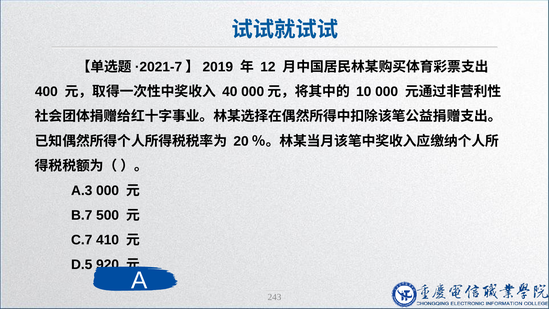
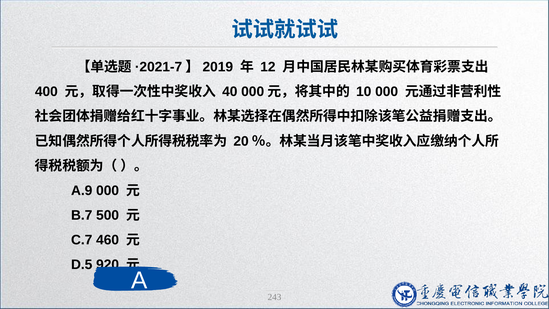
A.3: A.3 -> A.9
410: 410 -> 460
